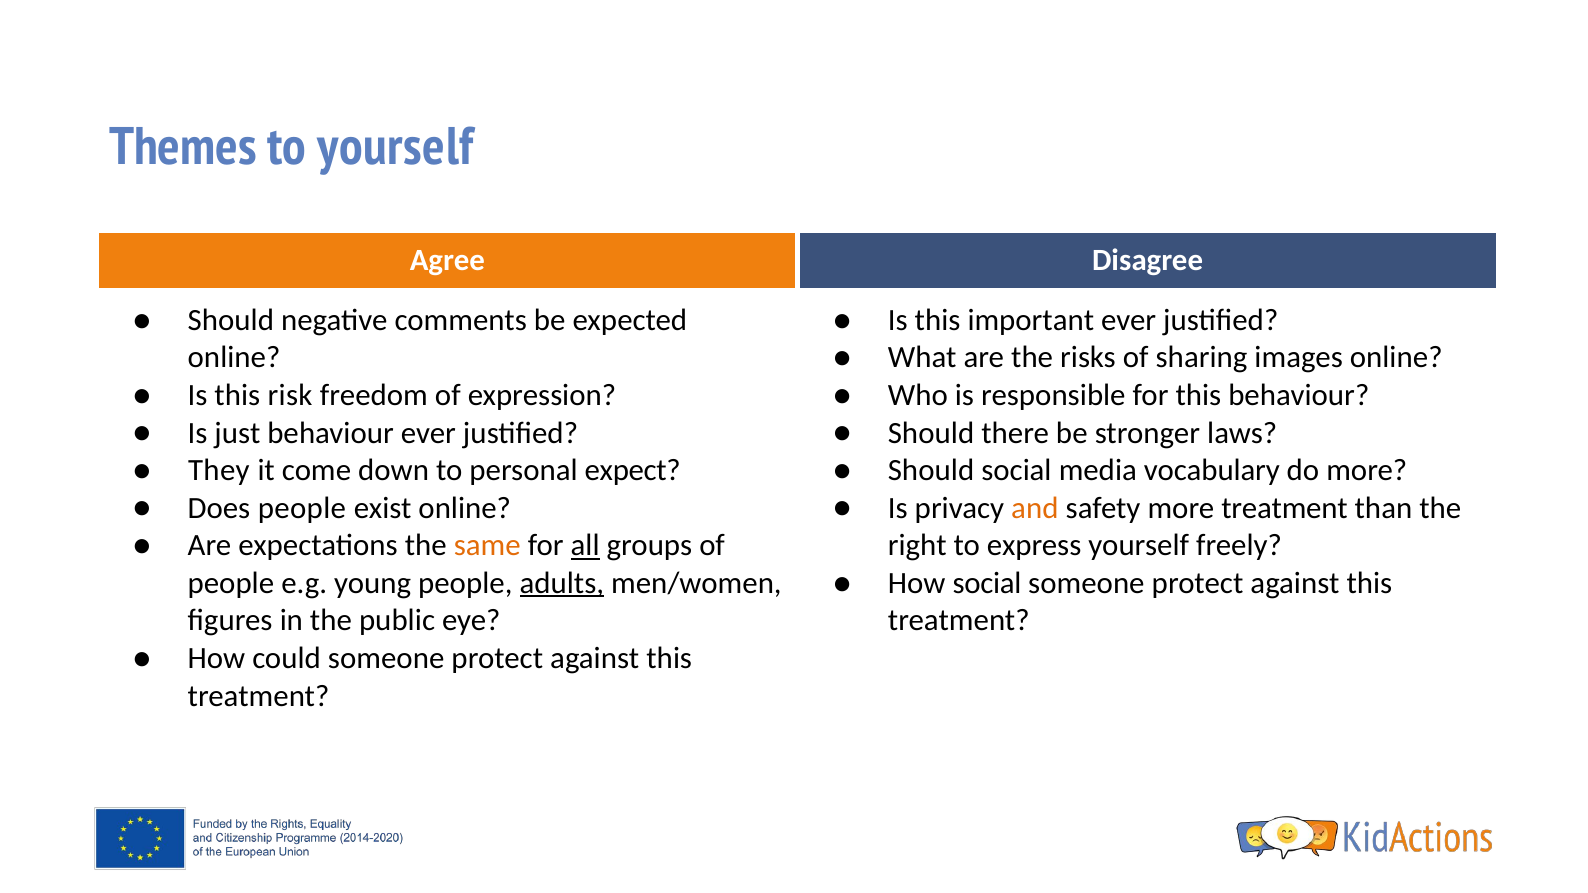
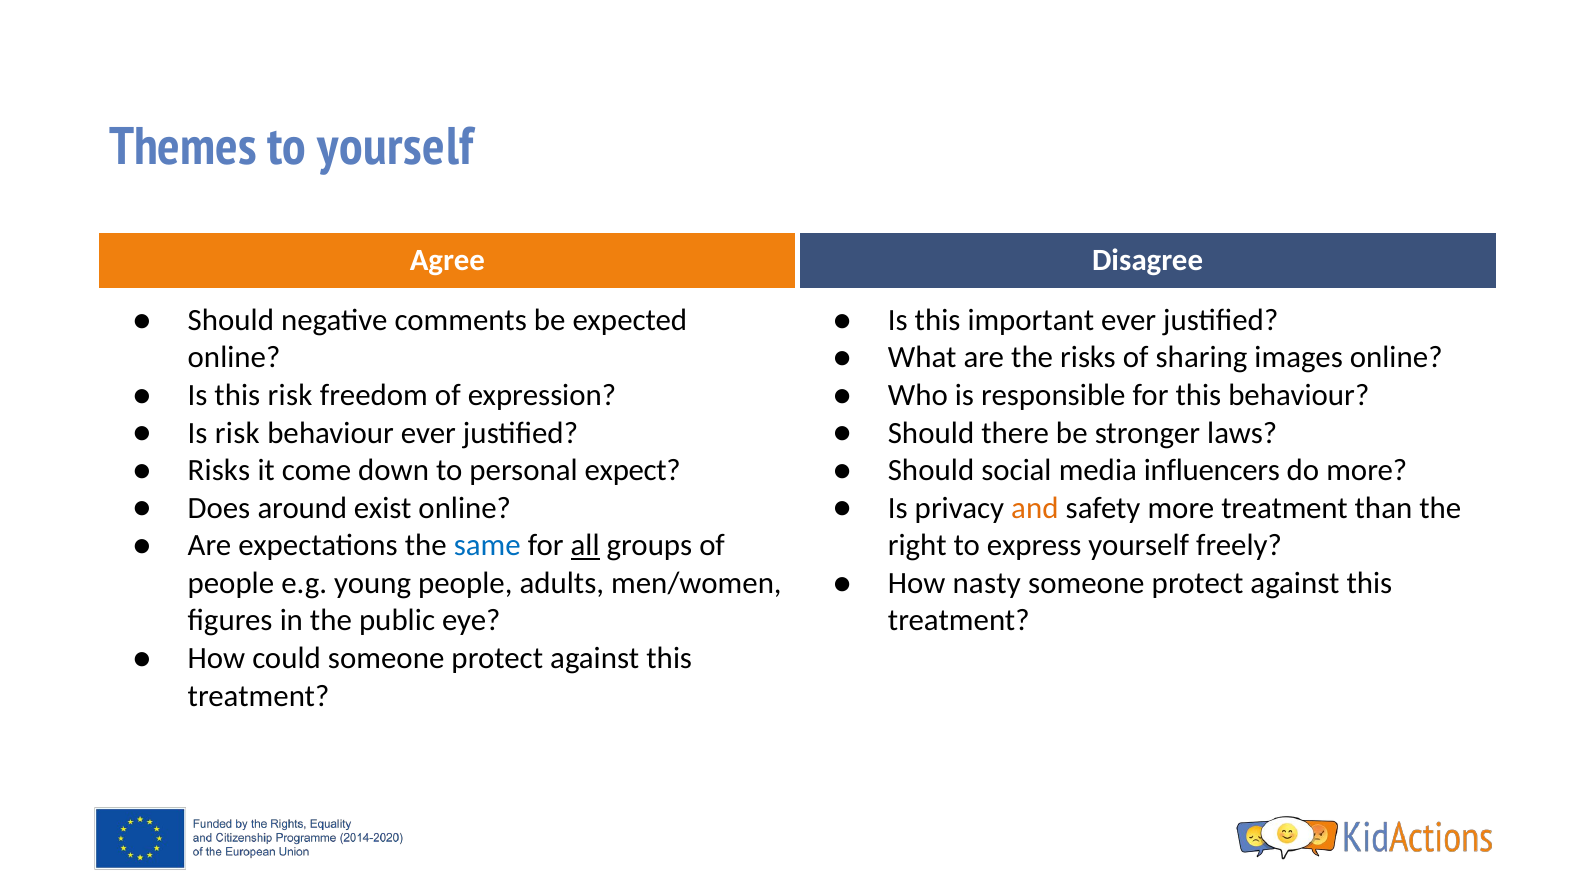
Is just: just -> risk
They at (219, 471): They -> Risks
vocabulary: vocabulary -> influencers
Does people: people -> around
same colour: orange -> blue
adults underline: present -> none
How social: social -> nasty
